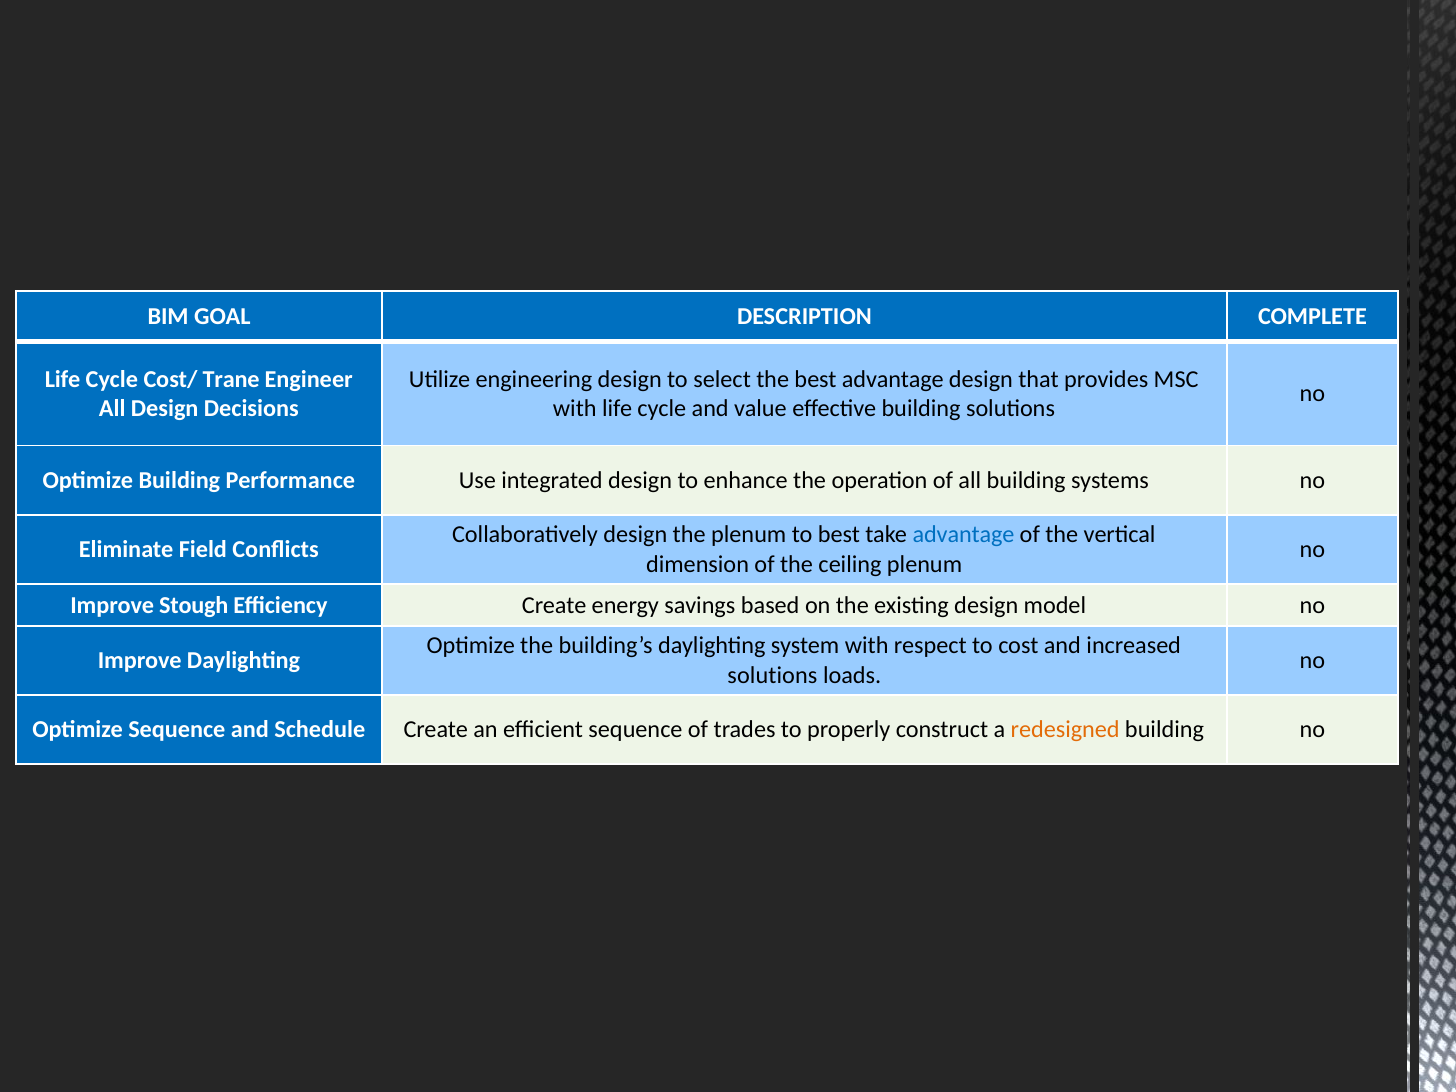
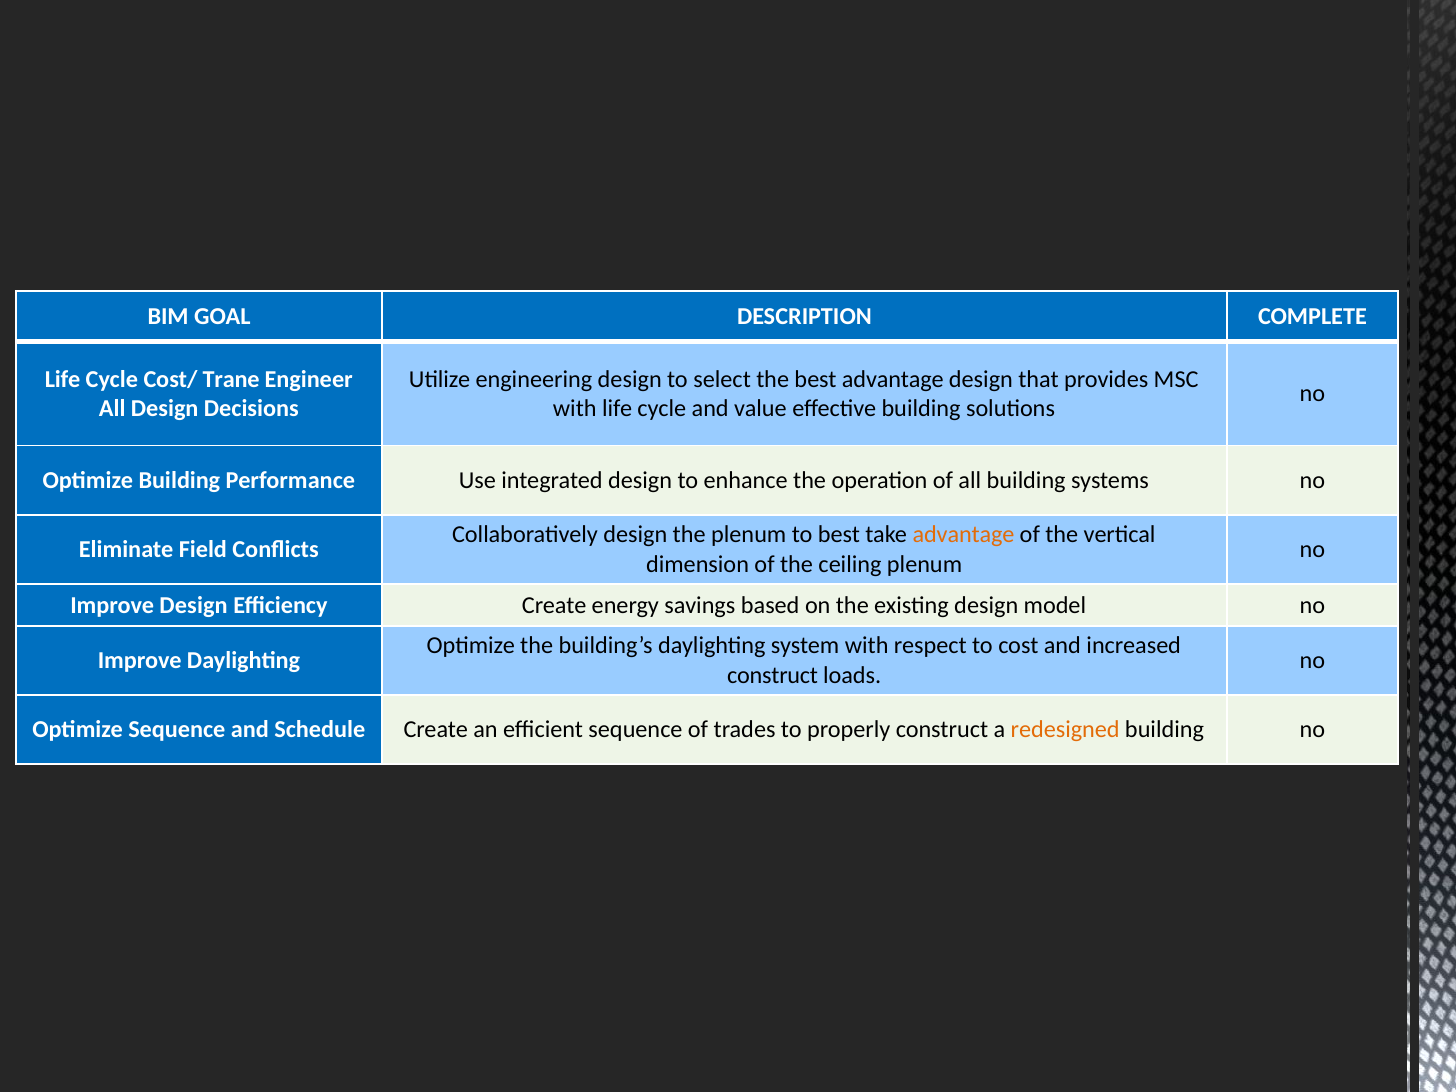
advantage at (964, 535) colour: blue -> orange
Improve Stough: Stough -> Design
solutions at (772, 675): solutions -> construct
